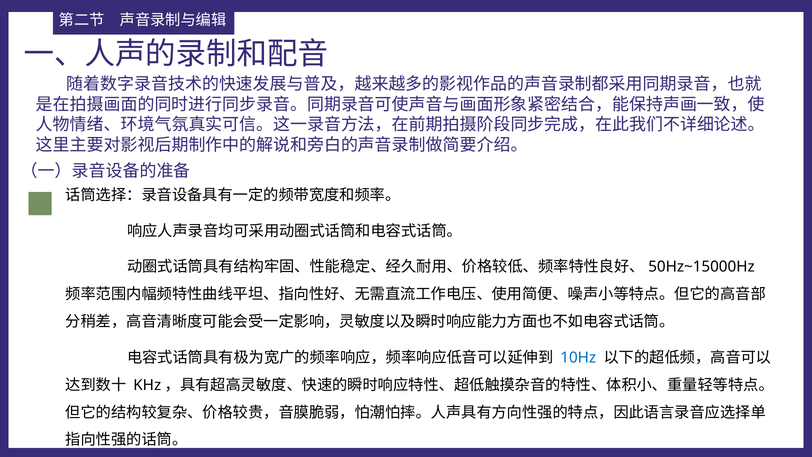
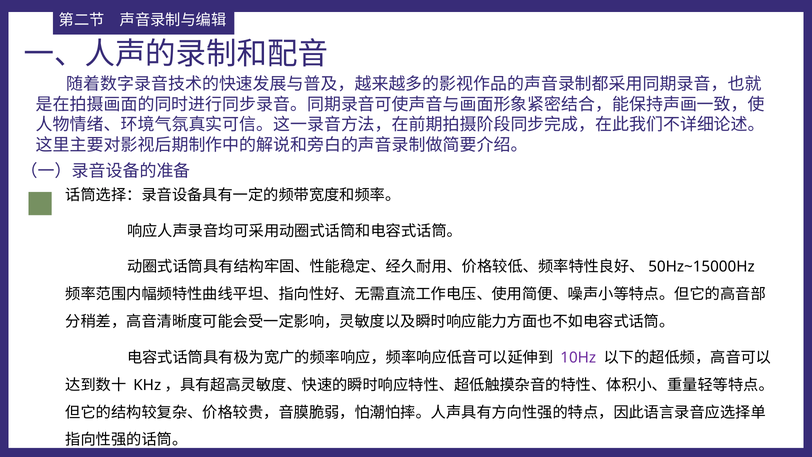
10Hz colour: blue -> purple
